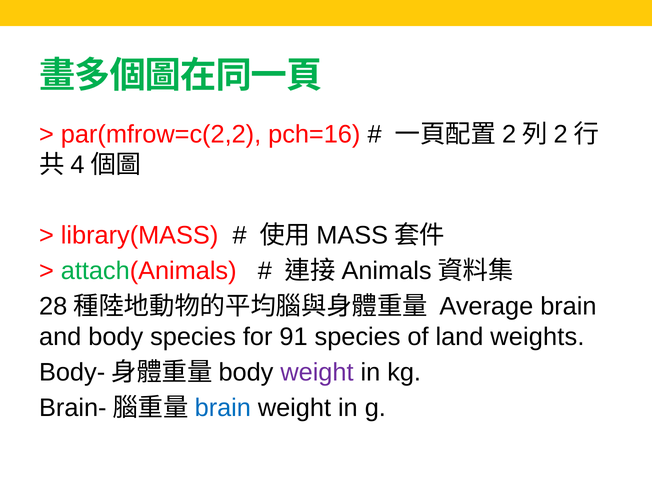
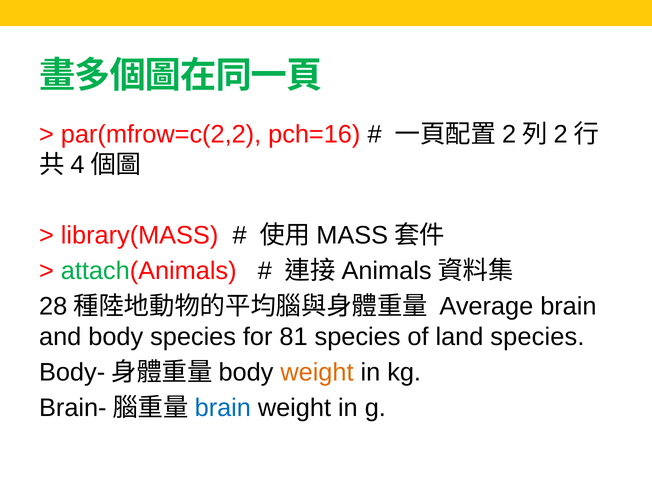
91: 91 -> 81
land weights: weights -> species
weight at (317, 372) colour: purple -> orange
